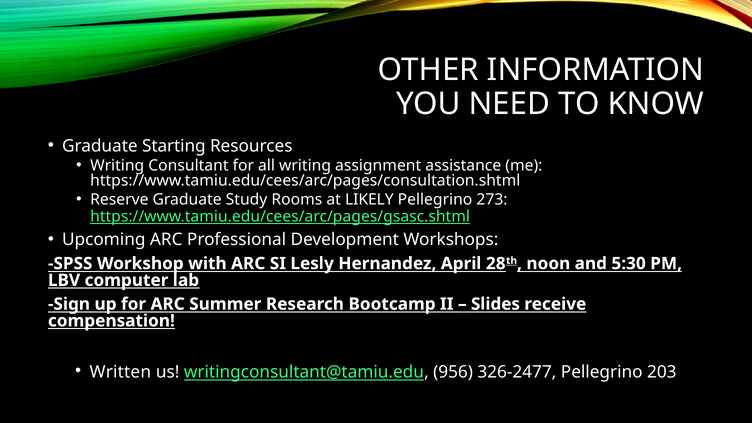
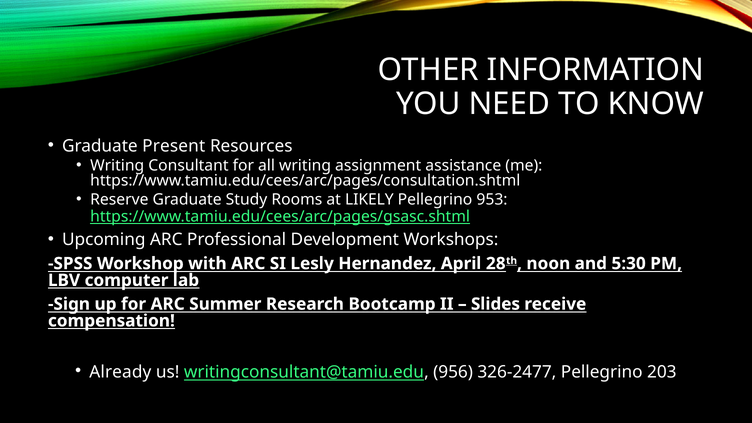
Starting: Starting -> Present
273: 273 -> 953
Written: Written -> Already
